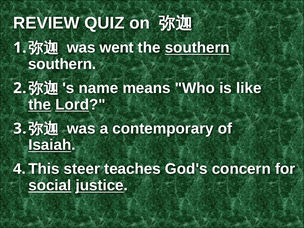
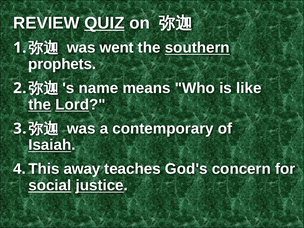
QUIZ underline: none -> present
southern at (62, 64): southern -> prophets
steer: steer -> away
